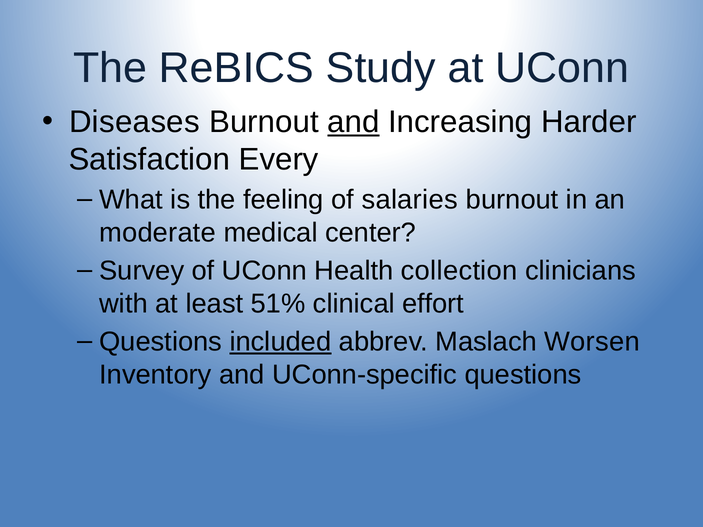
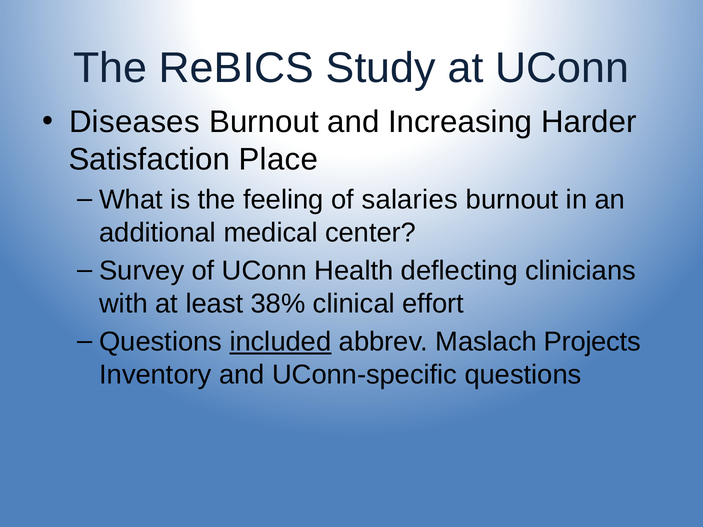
and at (353, 122) underline: present -> none
Every: Every -> Place
moderate: moderate -> additional
collection: collection -> deflecting
51%: 51% -> 38%
Worsen: Worsen -> Projects
